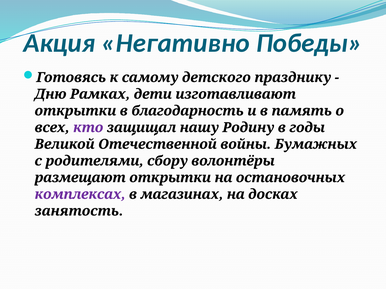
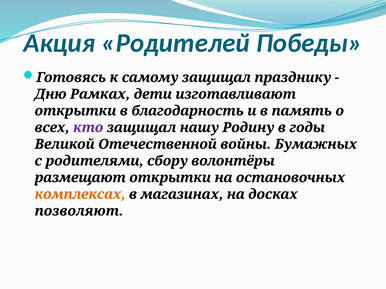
Негативно: Негативно -> Родителей
самому детского: детского -> защищал
комплексах colour: purple -> orange
занятость: занятость -> позволяют
